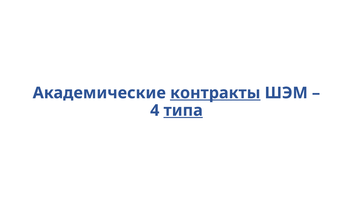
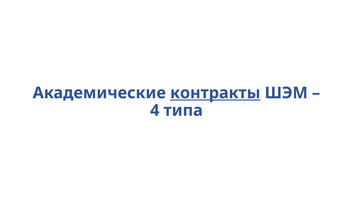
типа underline: present -> none
